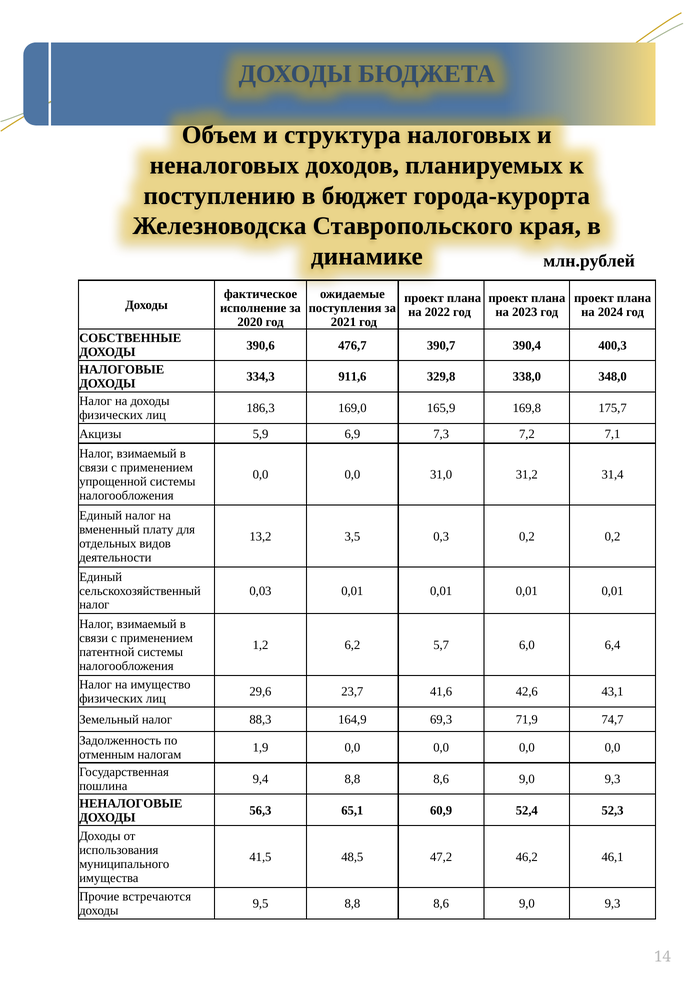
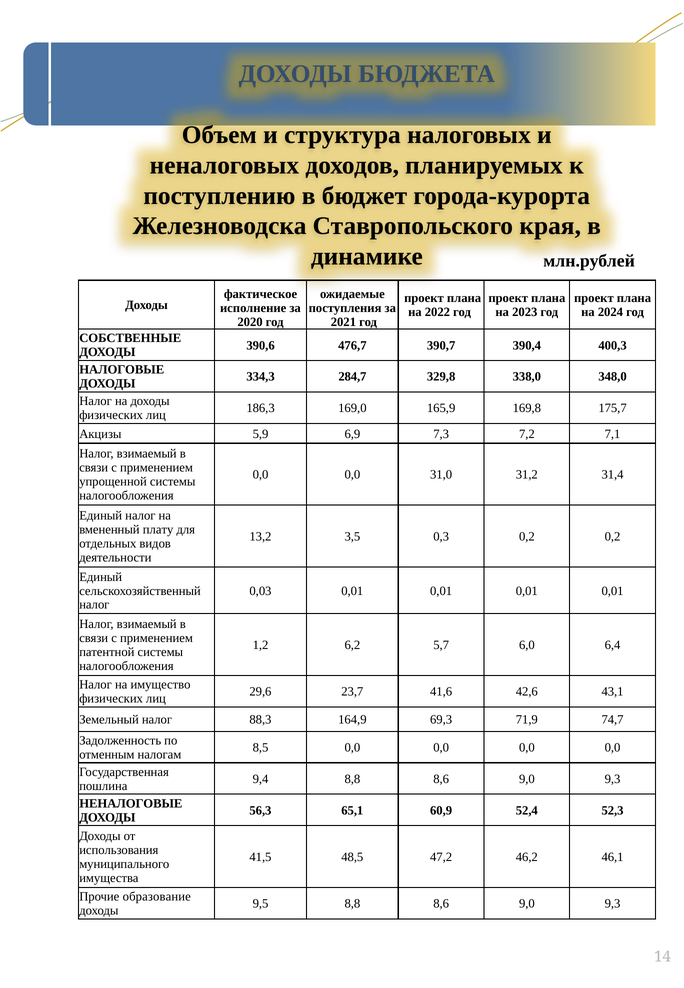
911,6: 911,6 -> 284,7
1,9: 1,9 -> 8,5
встречаются: встречаются -> образование
